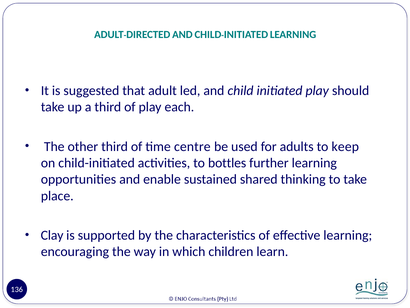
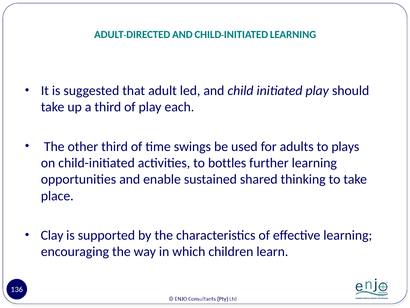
centre: centre -> swings
keep: keep -> plays
